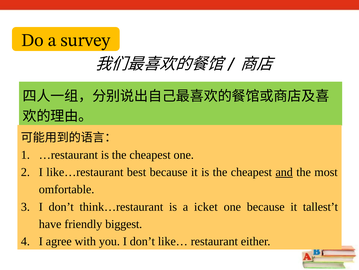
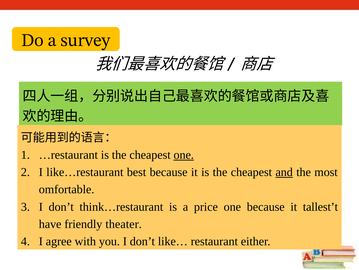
one at (184, 155) underline: none -> present
icket: icket -> price
biggest: biggest -> theater
